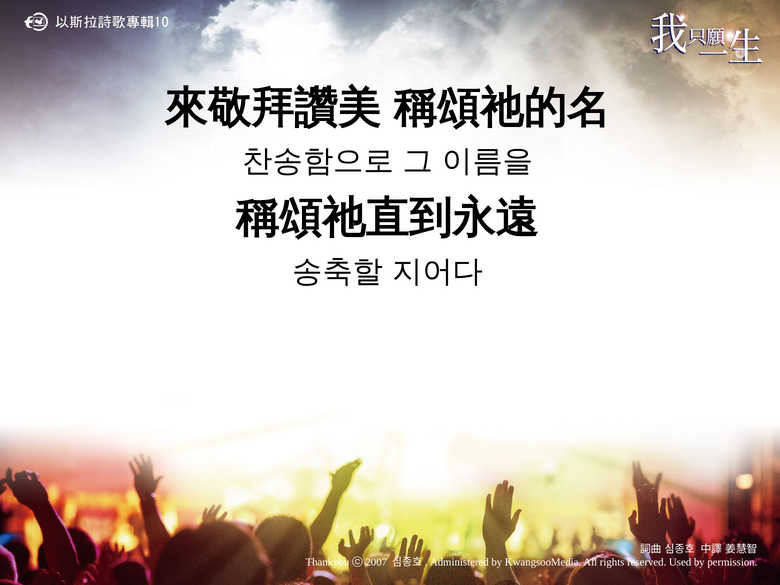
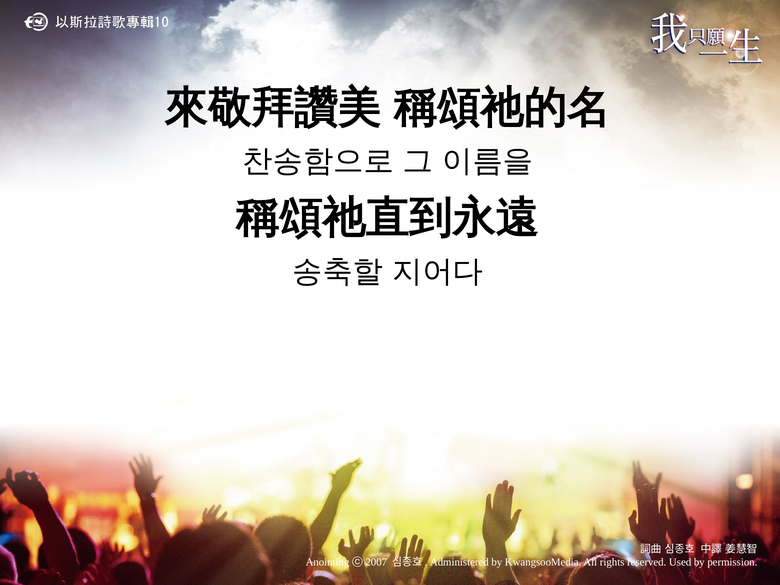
Thankyou: Thankyou -> Anointing
